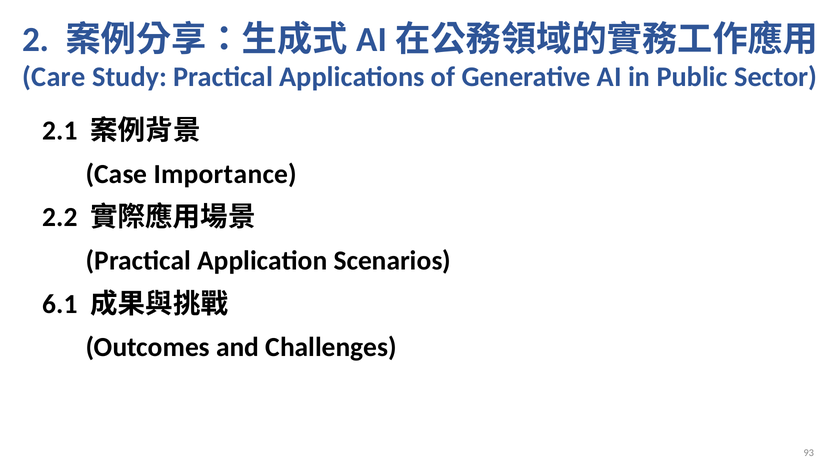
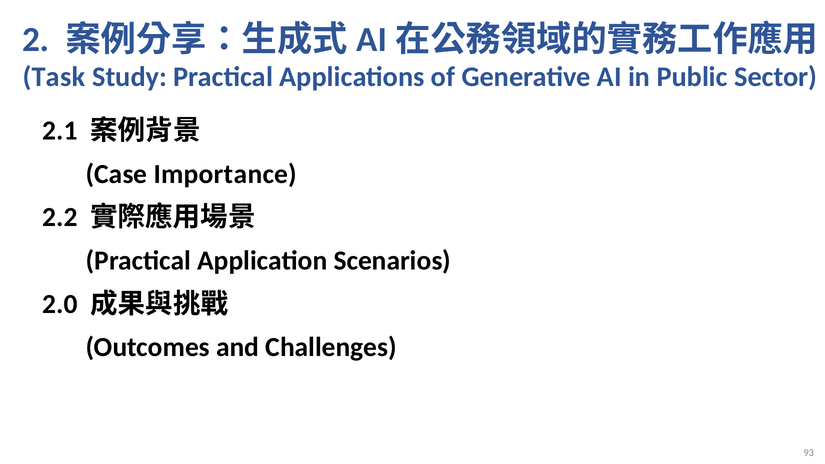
Care: Care -> Task
6.1: 6.1 -> 2.0
